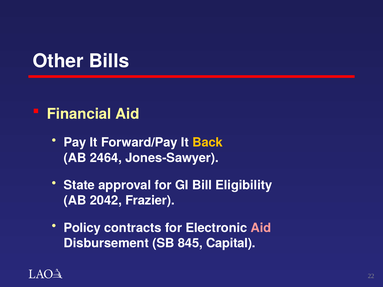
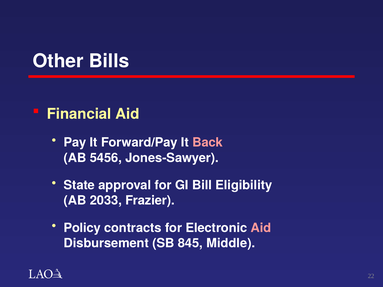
Back colour: yellow -> pink
2464: 2464 -> 5456
2042: 2042 -> 2033
Capital: Capital -> Middle
